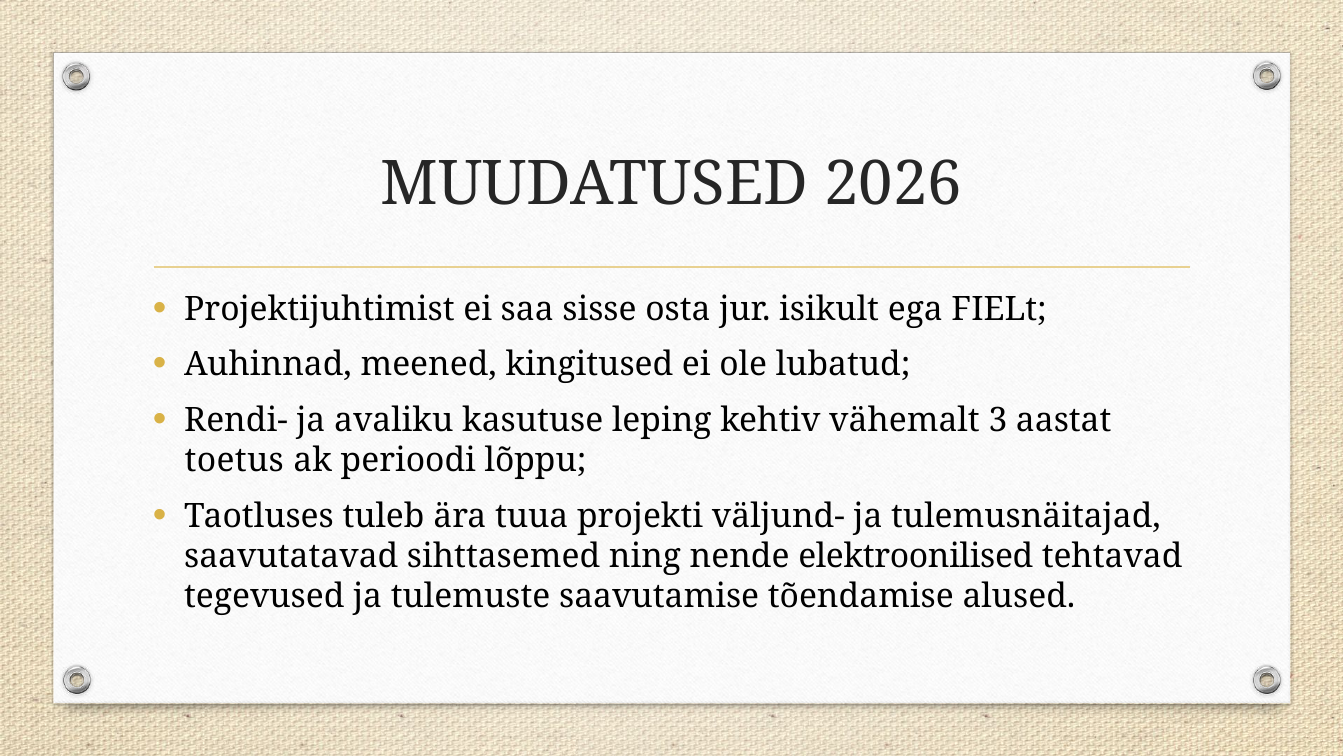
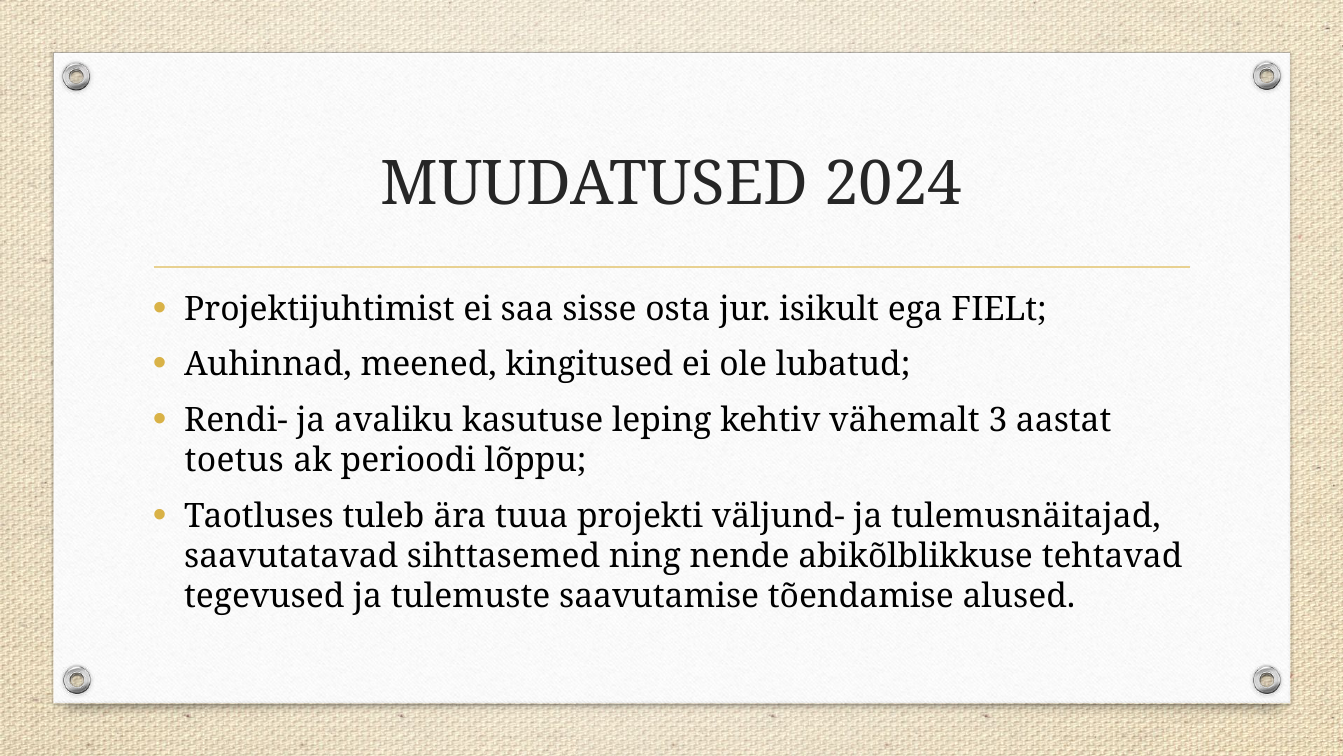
2026: 2026 -> 2024
elektroonilised: elektroonilised -> abikõlblikkuse
